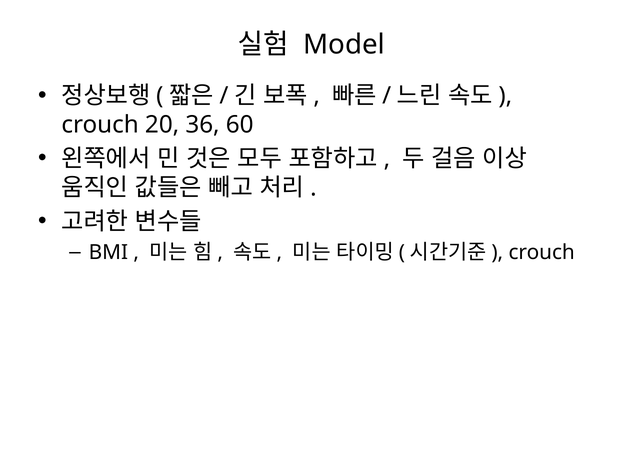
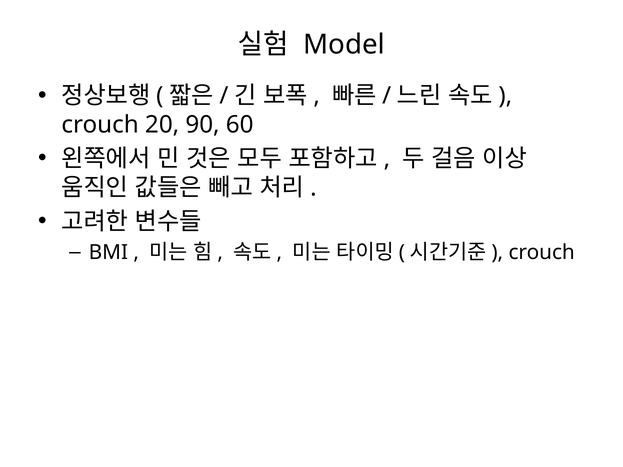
36: 36 -> 90
